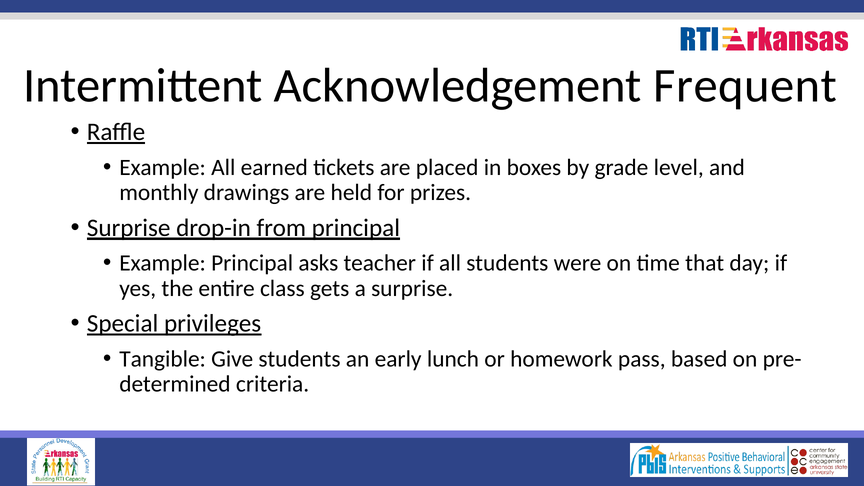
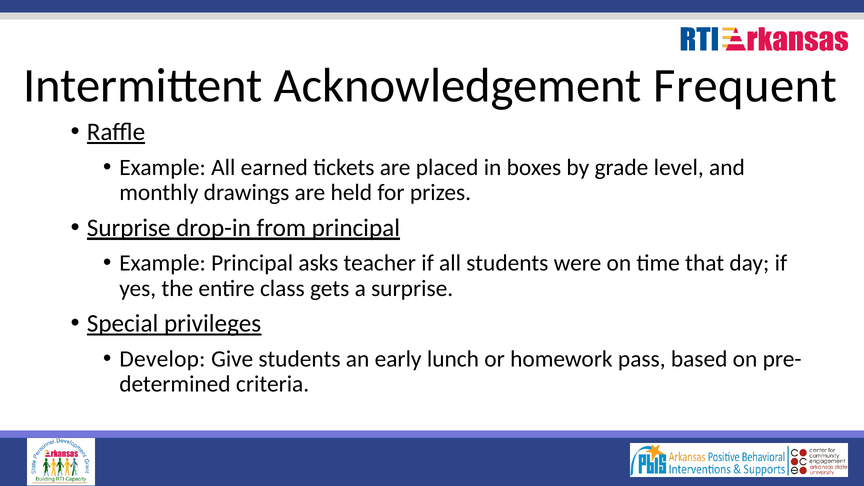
Tangible: Tangible -> Develop
